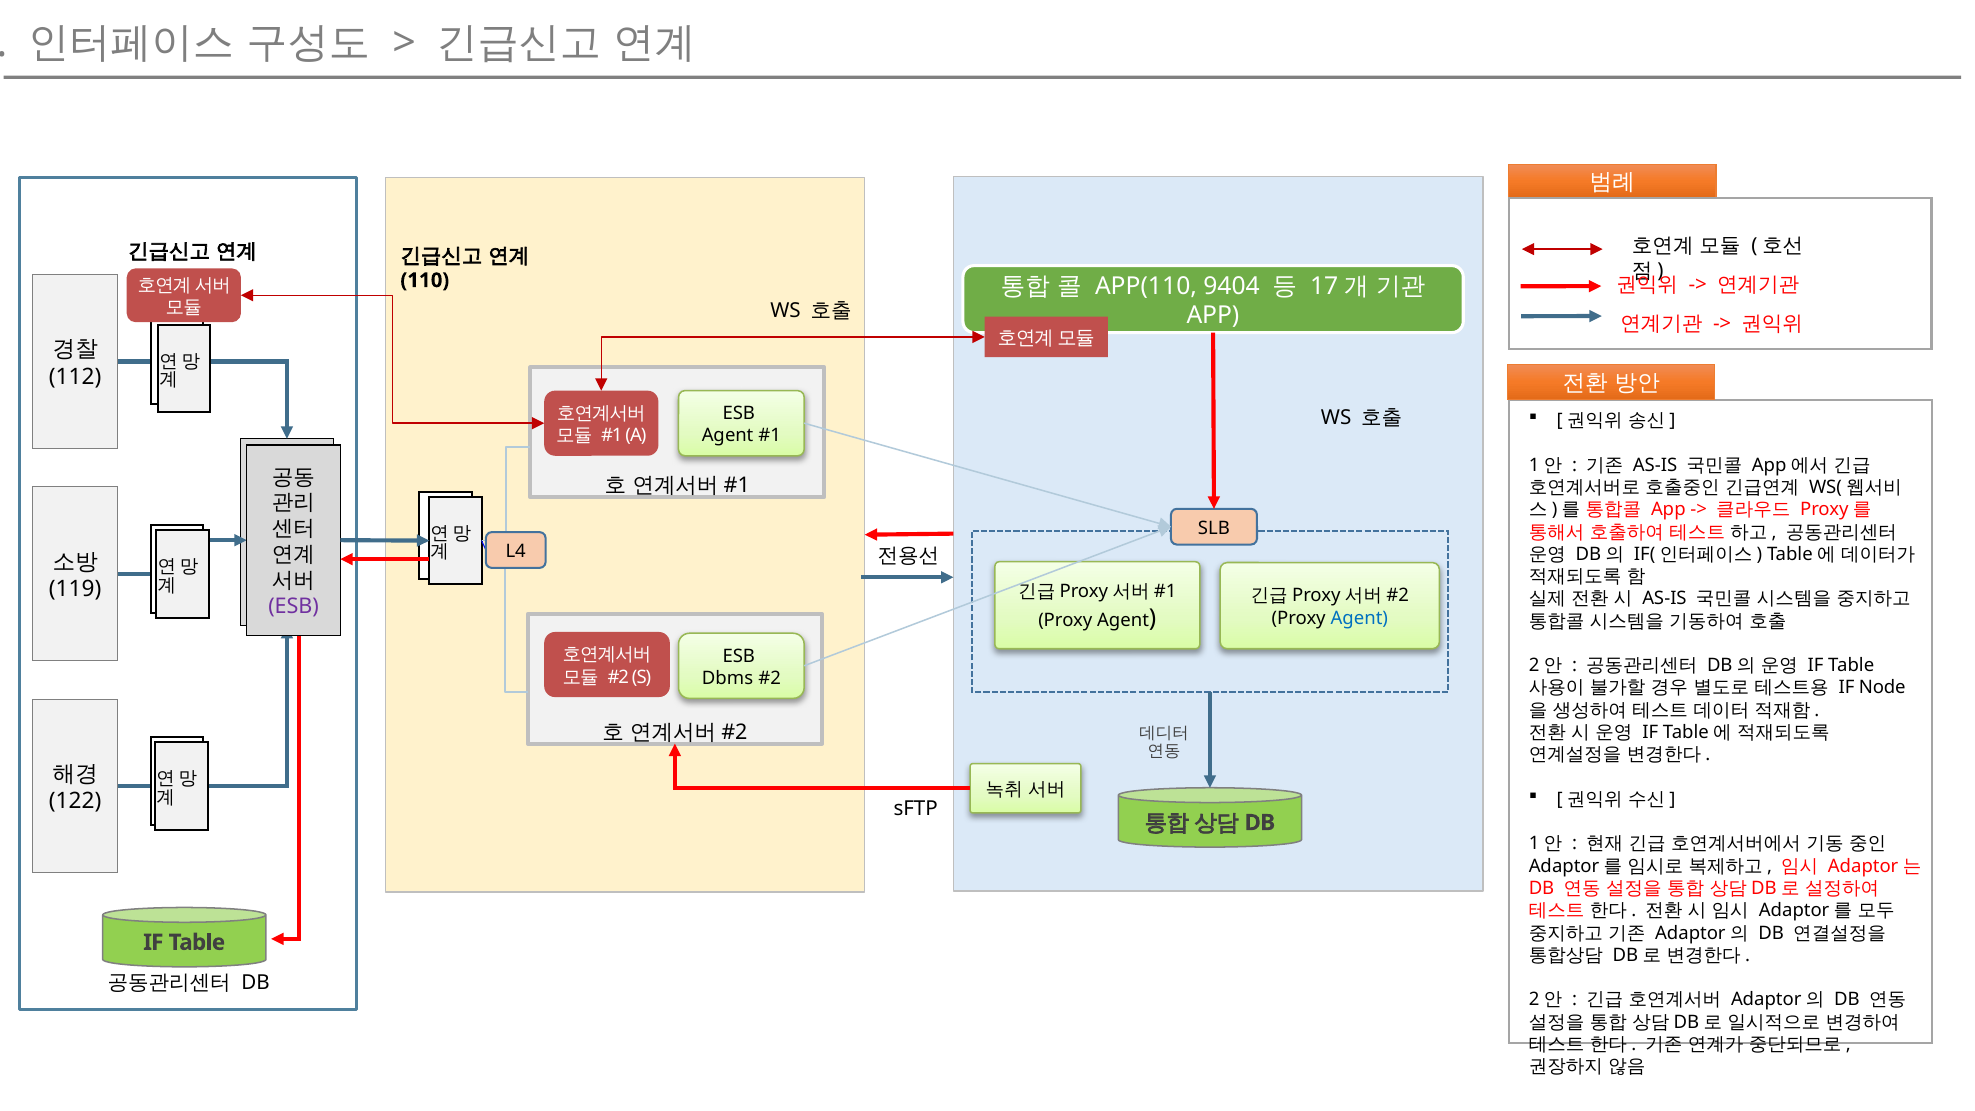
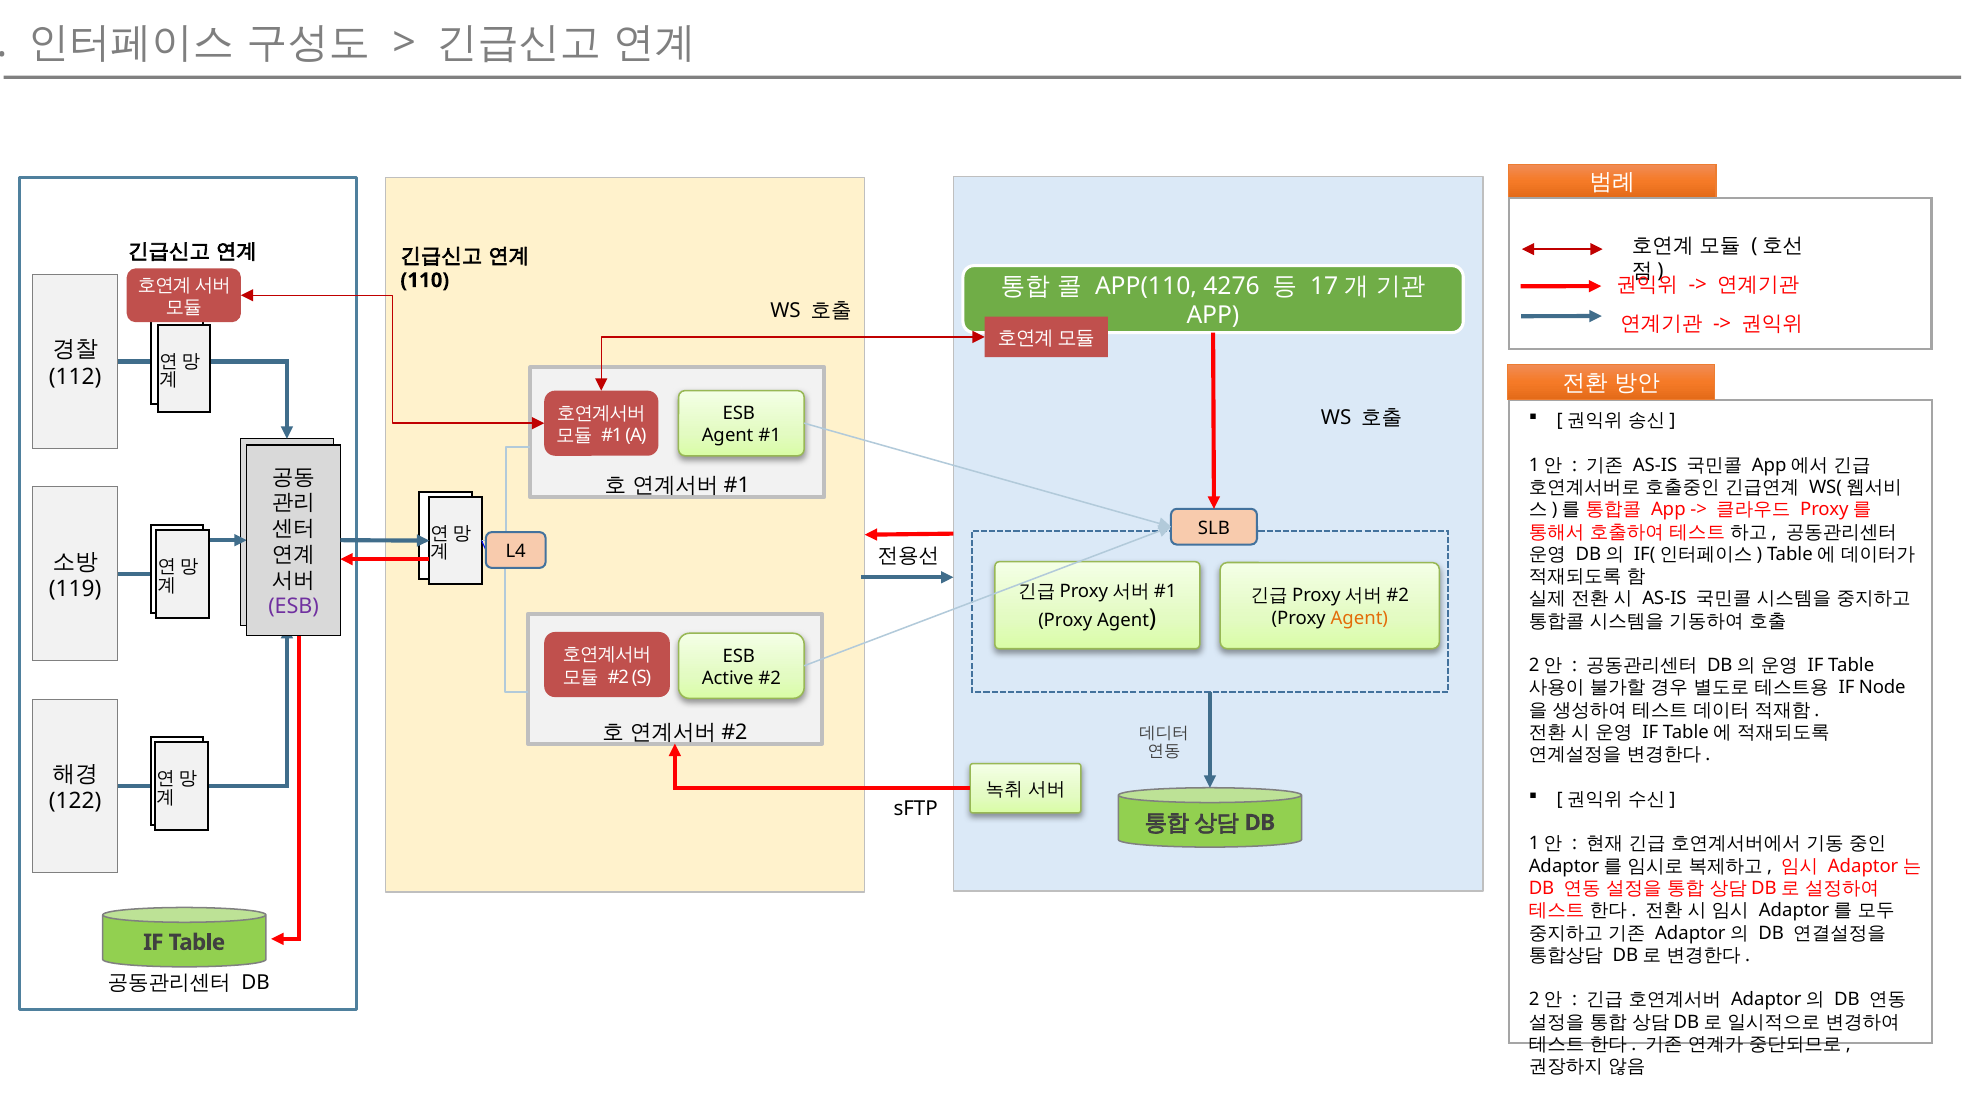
9404: 9404 -> 4276
Agent at (1359, 618) colour: blue -> orange
Dbms: Dbms -> Active
